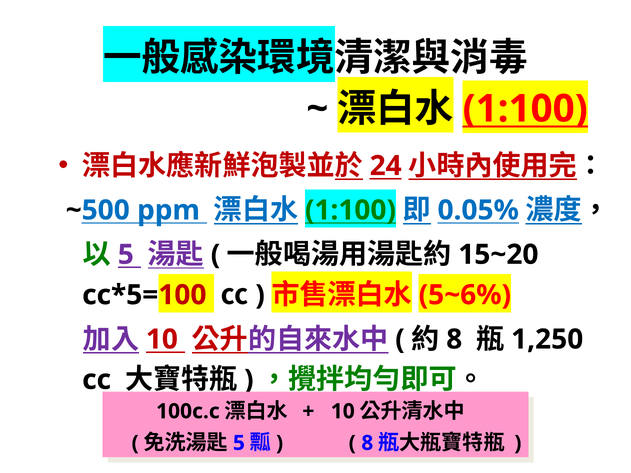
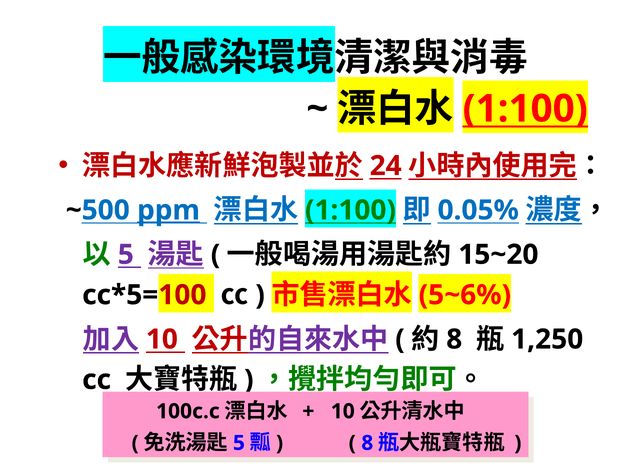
ppm underline: none -> present
